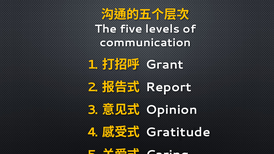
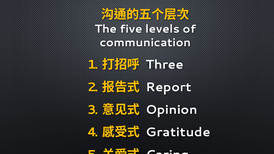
Grant: Grant -> Three
